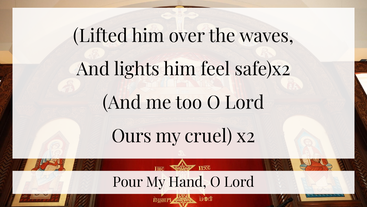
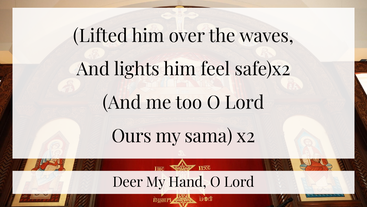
cruel: cruel -> sama
Pour: Pour -> Deer
